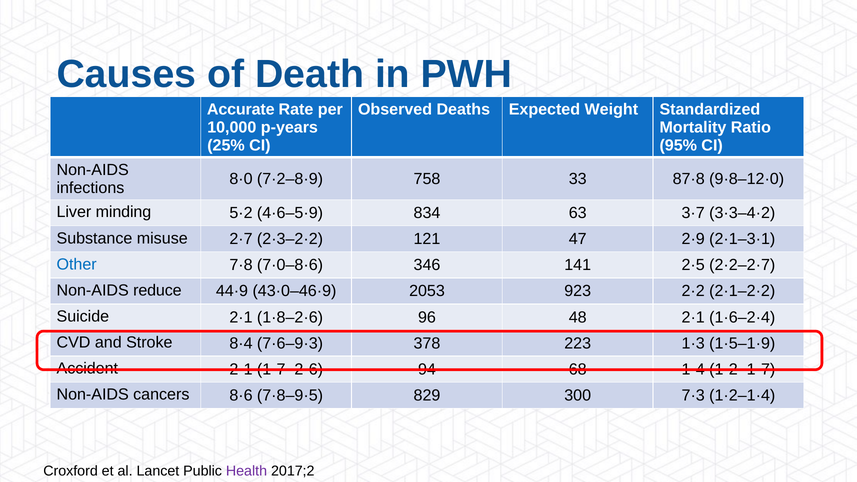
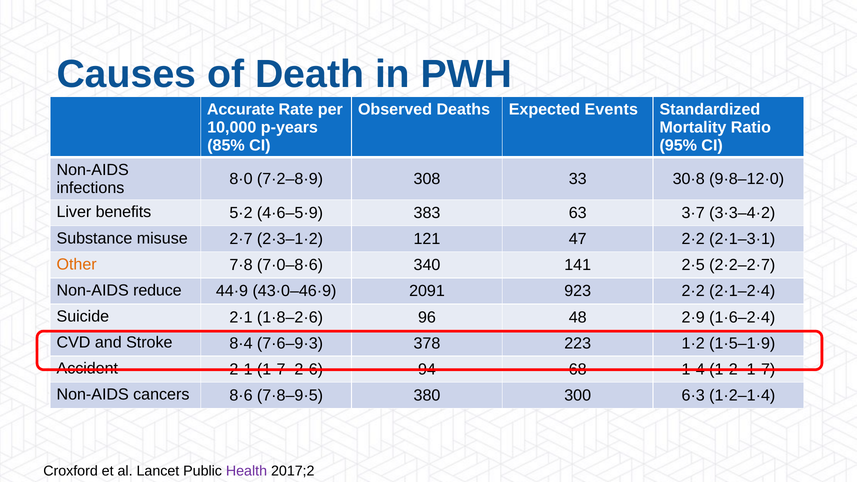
Weight: Weight -> Events
25%: 25% -> 85%
758: 758 -> 308
87·8: 87·8 -> 30·8
minding: minding -> benefits
834: 834 -> 383
2·3–2·2: 2·3–2·2 -> 2·3–1·2
47 2·9: 2·9 -> 2·2
Other colour: blue -> orange
346: 346 -> 340
2053: 2053 -> 2091
2·1–2·2: 2·1–2·2 -> 2·1–2·4
48 2·1: 2·1 -> 2·9
1·3: 1·3 -> 1·2
829: 829 -> 380
7·3: 7·3 -> 6·3
